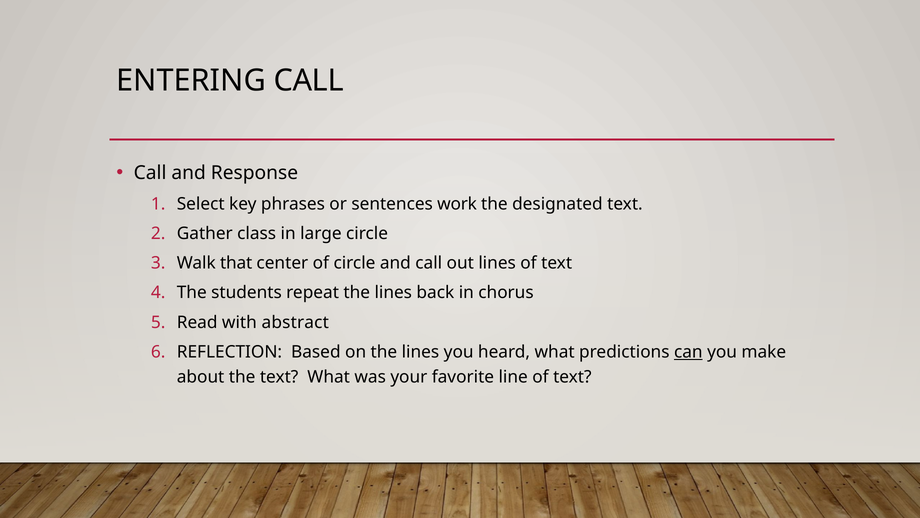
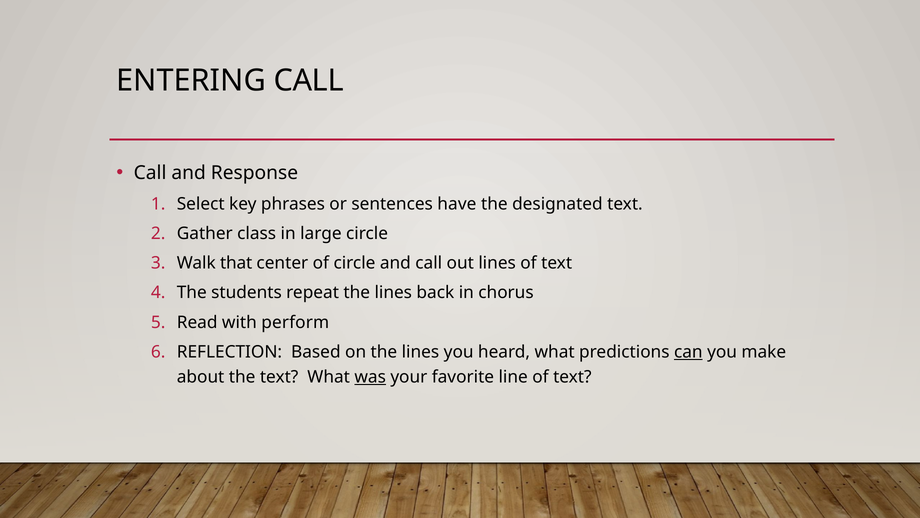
work: work -> have
abstract: abstract -> perform
was underline: none -> present
